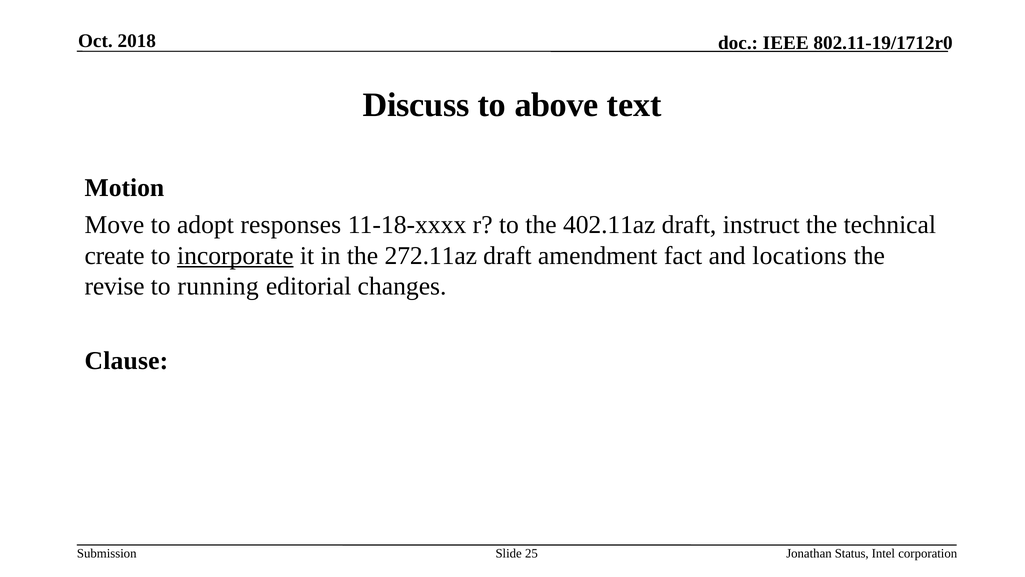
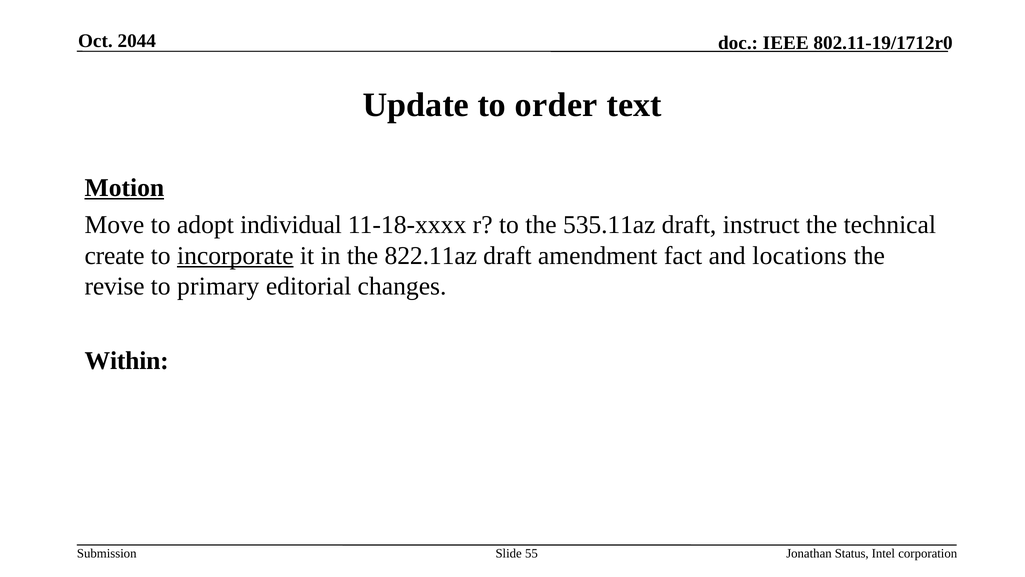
2018: 2018 -> 2044
Discuss: Discuss -> Update
above: above -> order
Motion underline: none -> present
responses: responses -> individual
402.11az: 402.11az -> 535.11az
272.11az: 272.11az -> 822.11az
running: running -> primary
Clause: Clause -> Within
25: 25 -> 55
